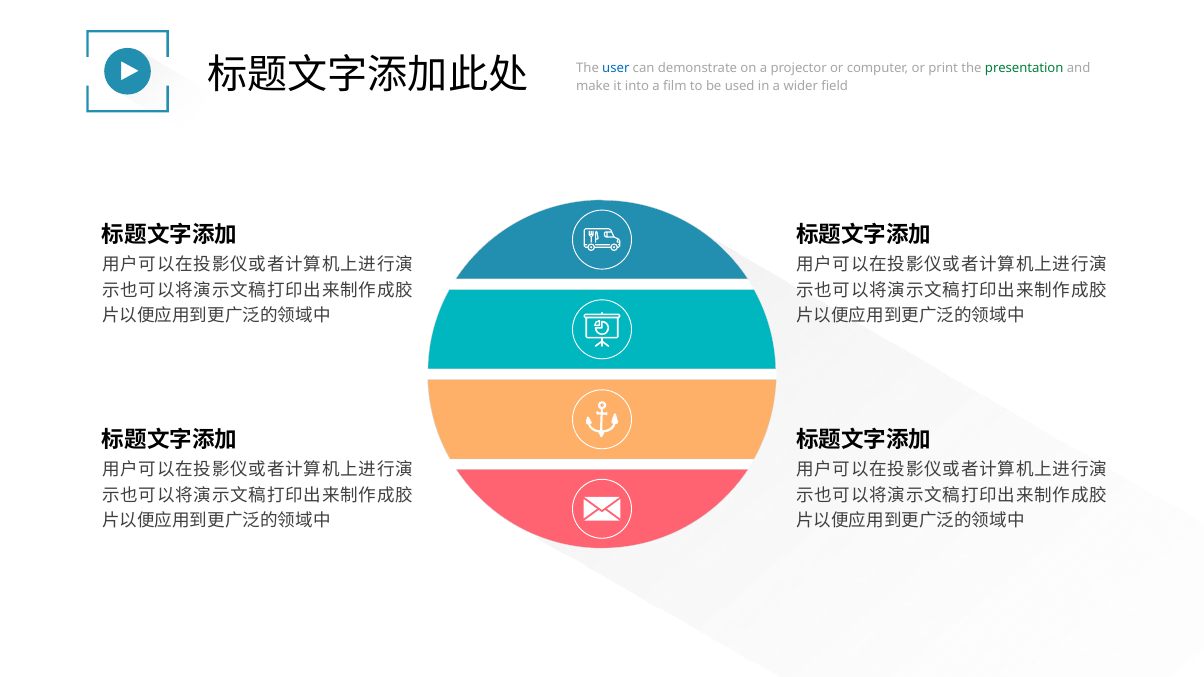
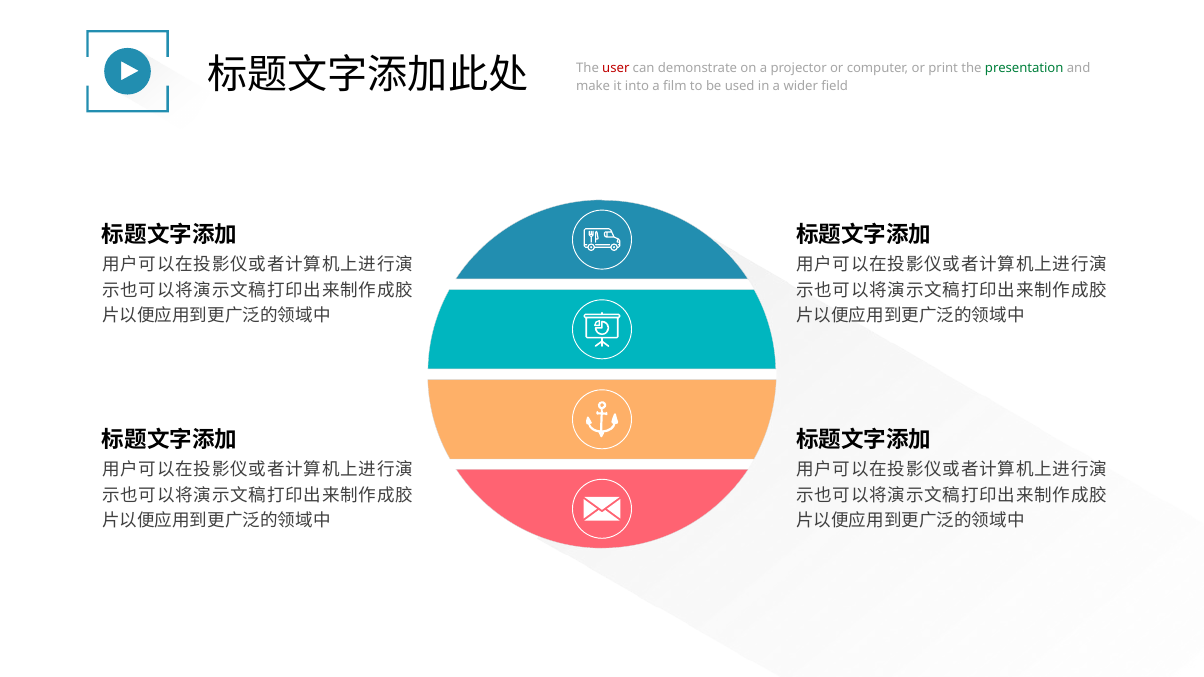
user colour: blue -> red
